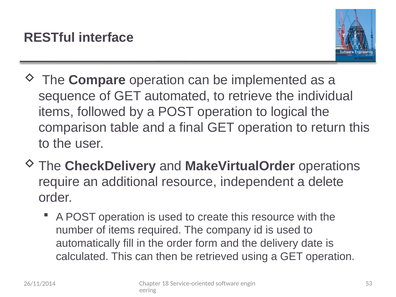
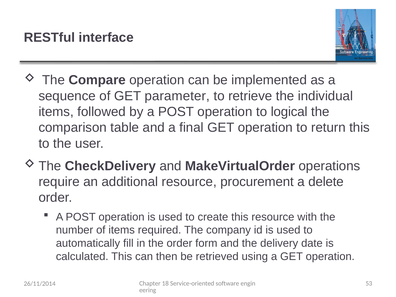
automated: automated -> parameter
independent: independent -> procurement
